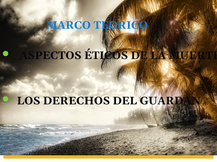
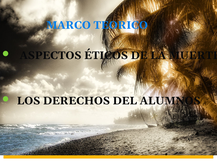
GUARDAN: GUARDAN -> ALUMNOS
